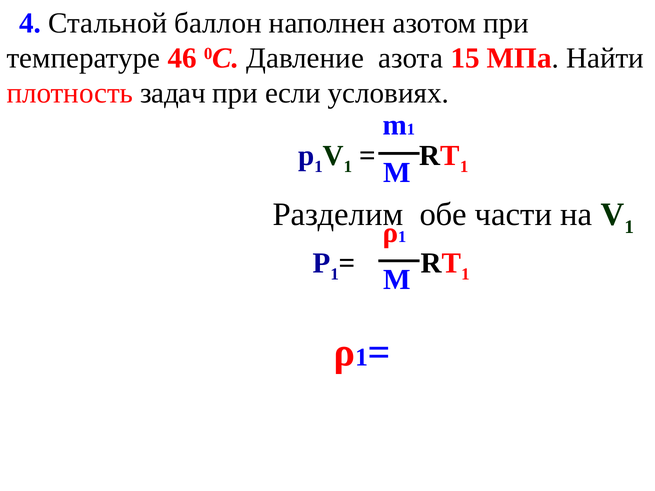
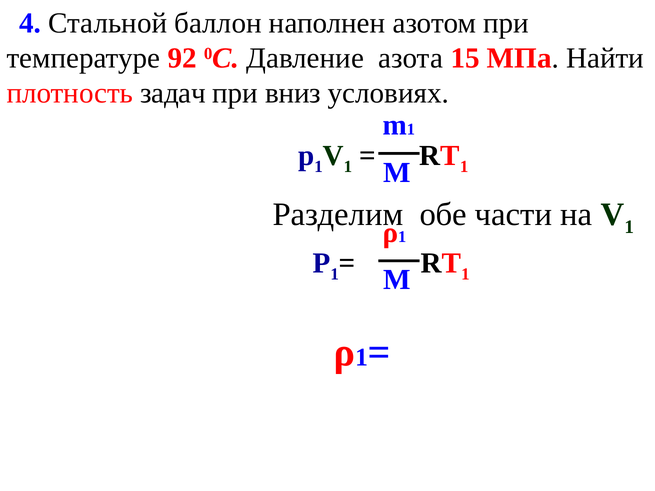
46: 46 -> 92
если: если -> вниз
